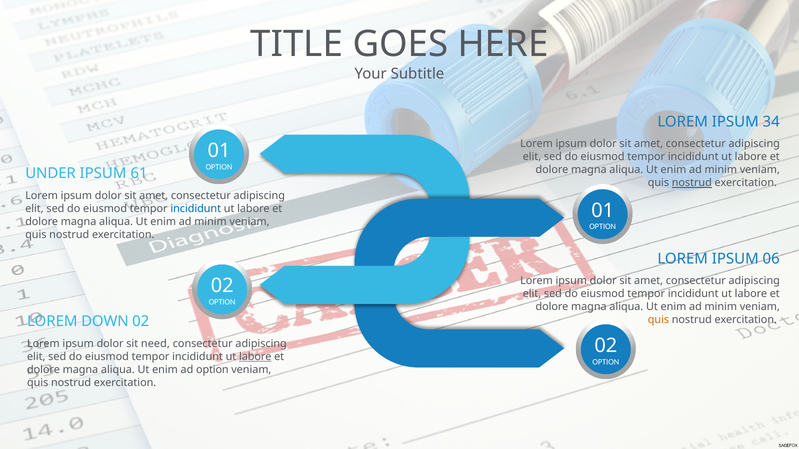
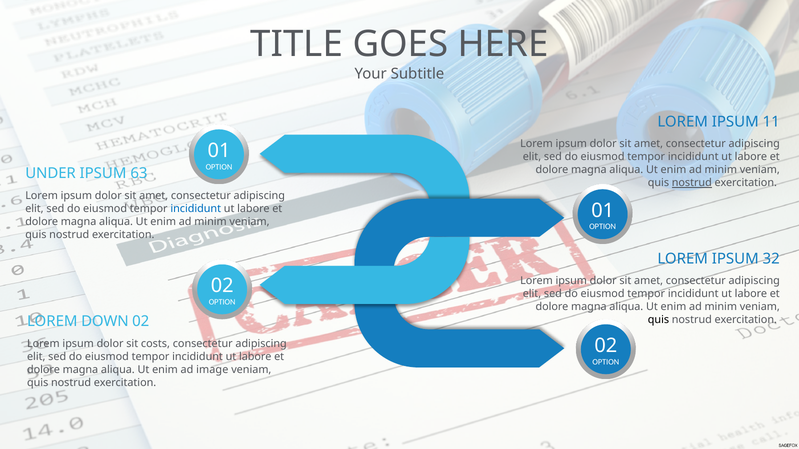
34: 34 -> 11
61: 61 -> 63
06: 06 -> 32
quis at (658, 320) colour: orange -> black
need: need -> costs
labore at (255, 357) underline: present -> none
ad option: option -> image
